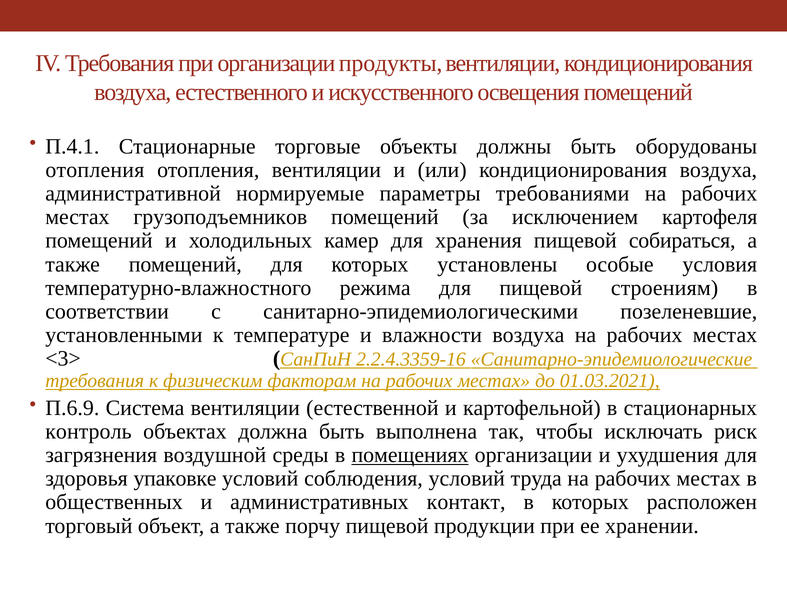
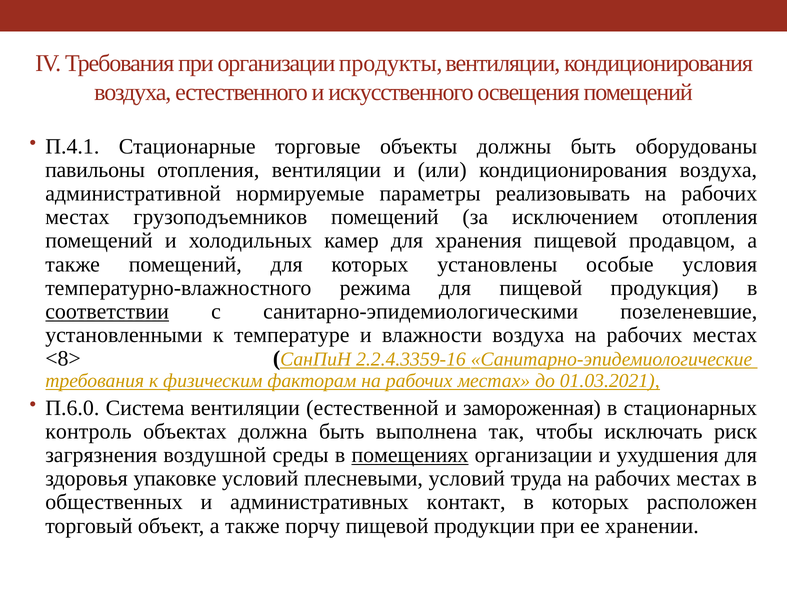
отопления at (95, 170): отопления -> павильоны
требованиями: требованиями -> реализовывать
исключением картофеля: картофеля -> отопления
собираться: собираться -> продавцом
строениям: строениям -> продукция
соответствии underline: none -> present
<3>: <3> -> <8>
П.6.9: П.6.9 -> П.6.0
картофельной: картофельной -> замороженная
соблюдения: соблюдения -> плесневыми
